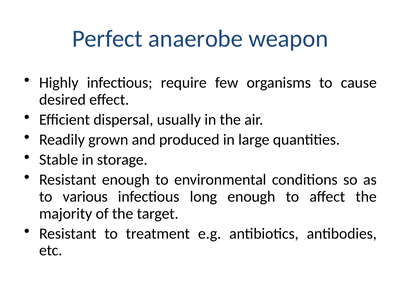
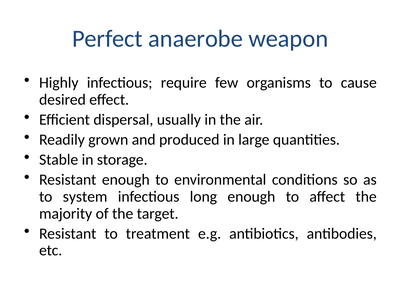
various: various -> system
